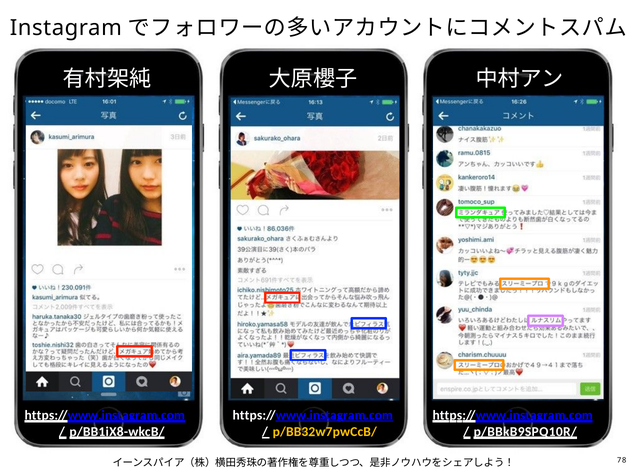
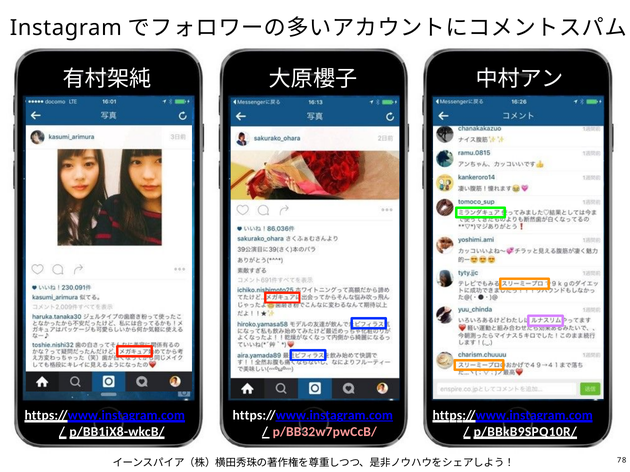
p/BB32w7pwCcB/ colour: yellow -> pink
